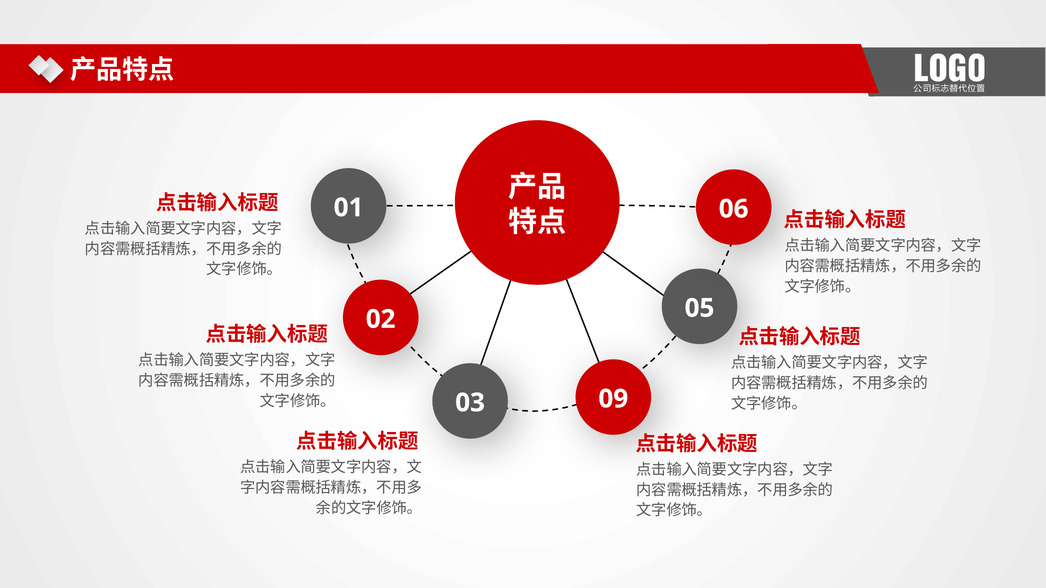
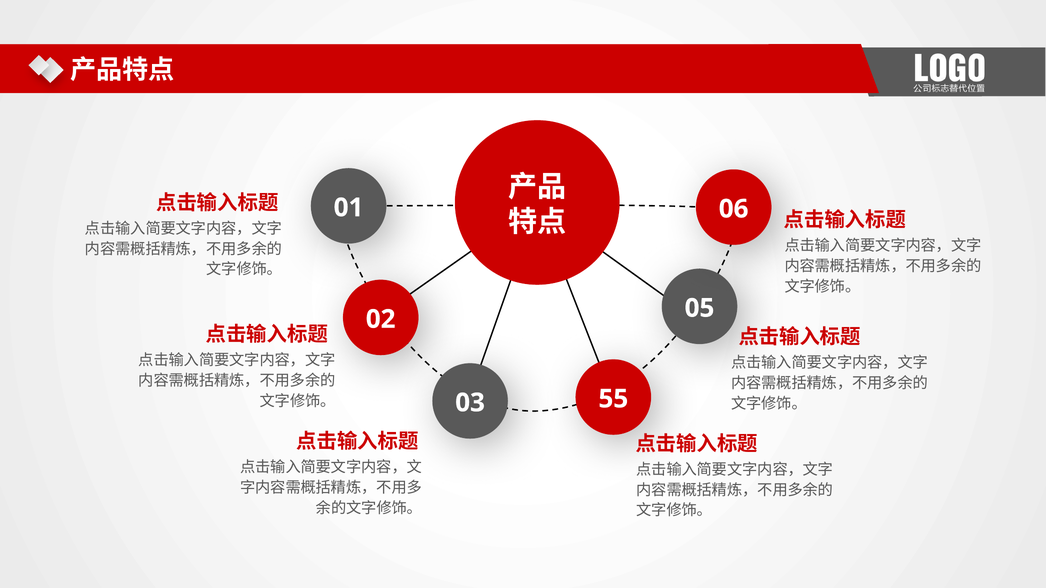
09: 09 -> 55
